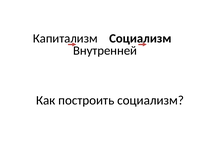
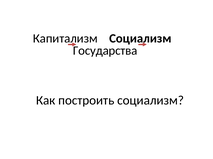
Внутренней: Внутренней -> Государства
